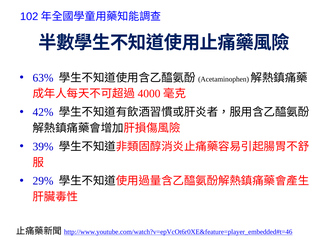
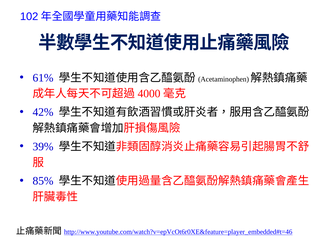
63%: 63% -> 61%
29%: 29% -> 85%
